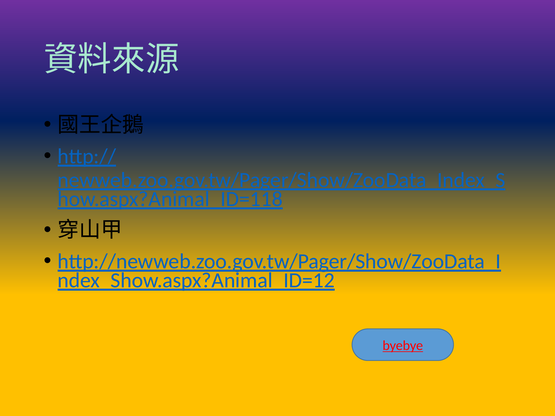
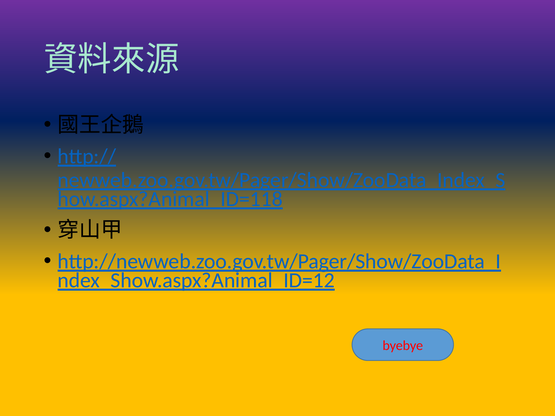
byebye underline: present -> none
